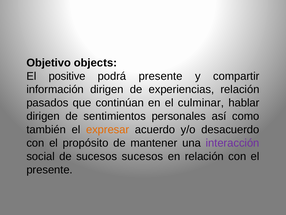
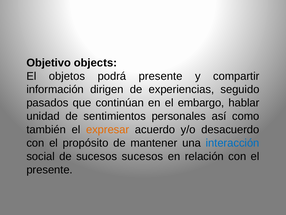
positive: positive -> objetos
experiencias relación: relación -> seguido
culminar: culminar -> embargo
dirigen at (43, 116): dirigen -> unidad
interacción colour: purple -> blue
